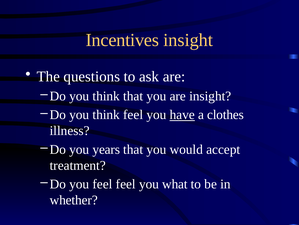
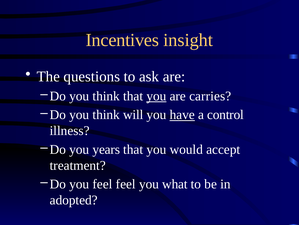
you at (156, 96) underline: none -> present
are insight: insight -> carries
think feel: feel -> will
clothes: clothes -> control
whether: whether -> adopted
